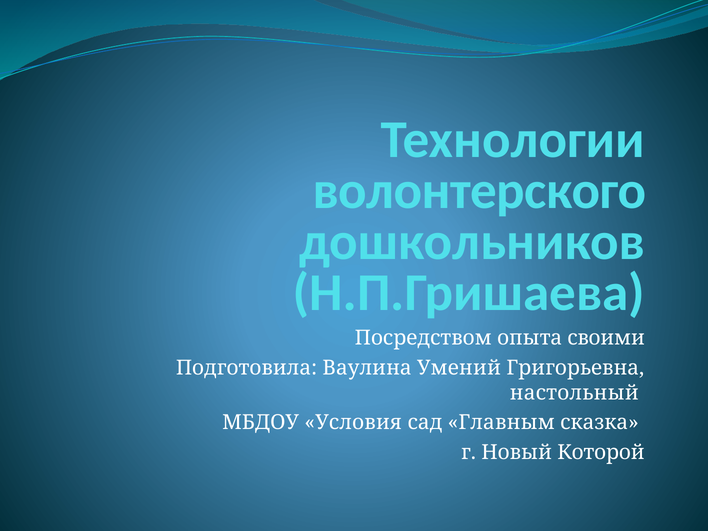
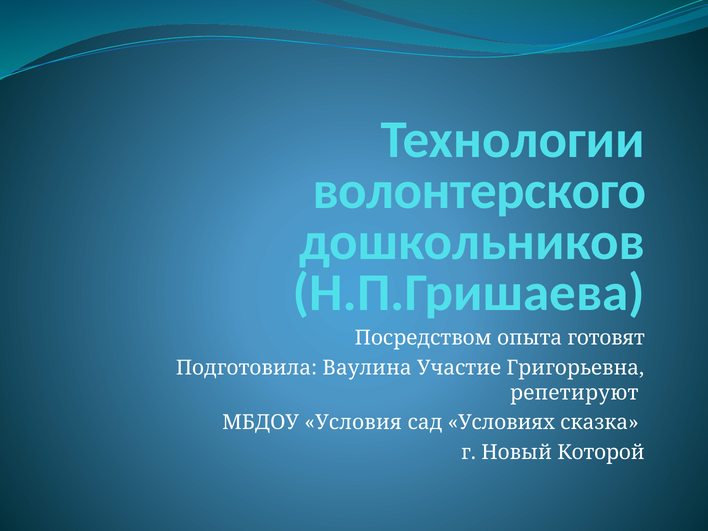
своими: своими -> готовят
Умений: Умений -> Участие
настольный: настольный -> репетируют
Главным: Главным -> Условиях
